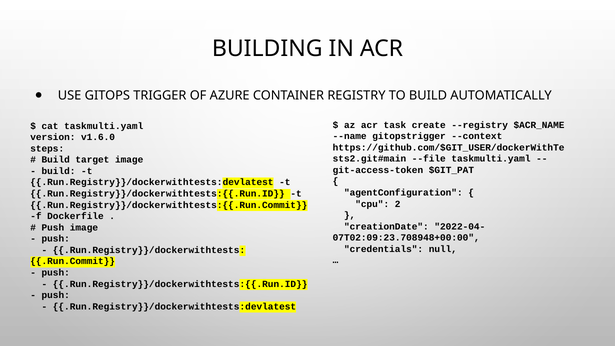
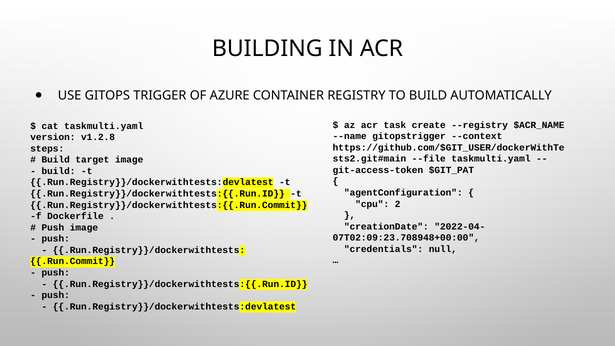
v1.6.0: v1.6.0 -> v1.2.8
